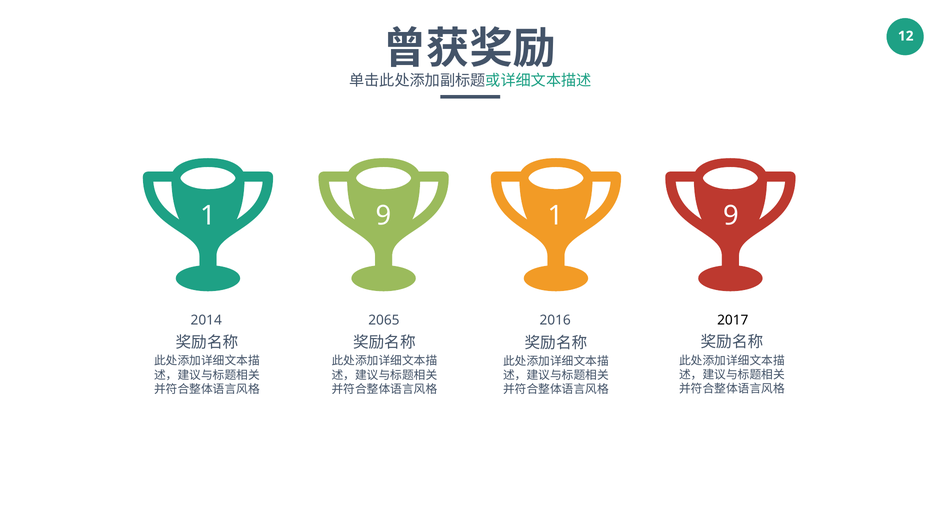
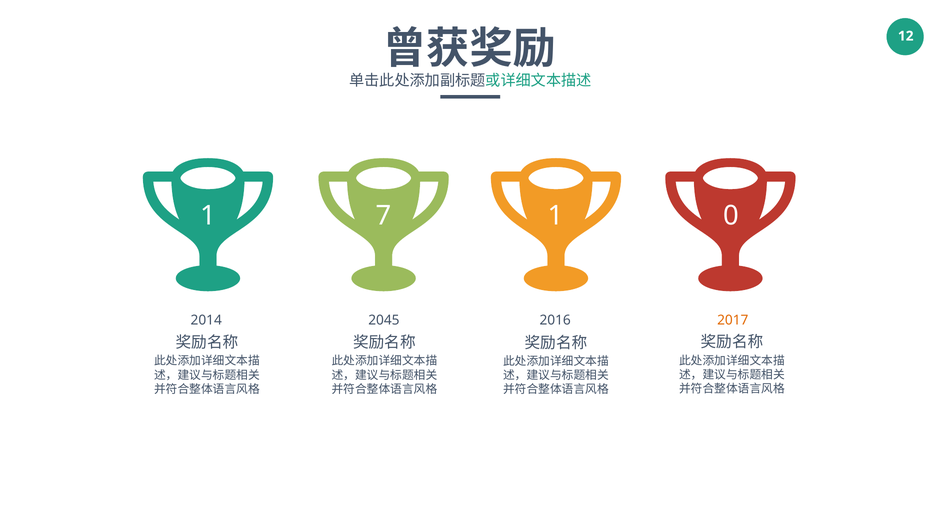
9 at (384, 216): 9 -> 7
9 at (731, 216): 9 -> 0
2065: 2065 -> 2045
2017 colour: black -> orange
